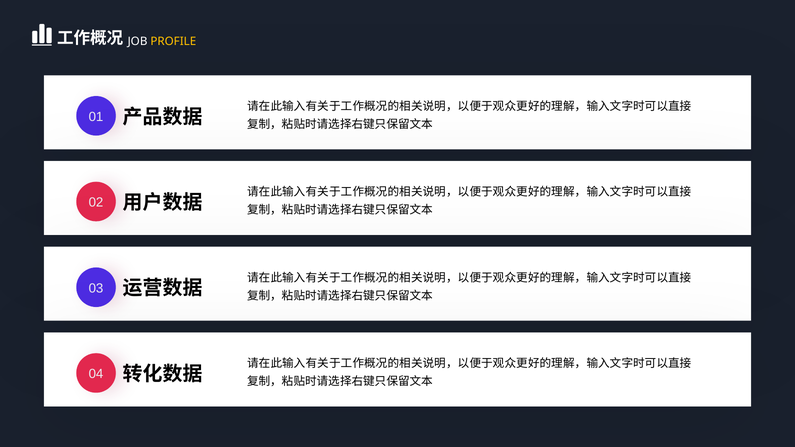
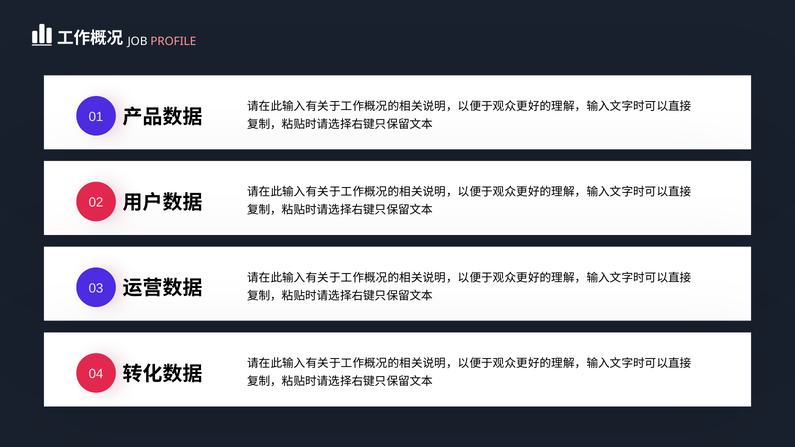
PROFILE colour: yellow -> pink
